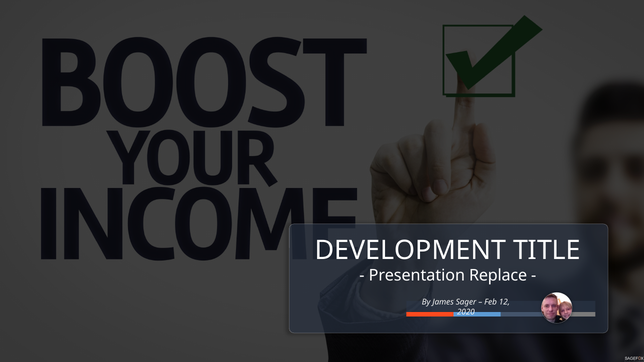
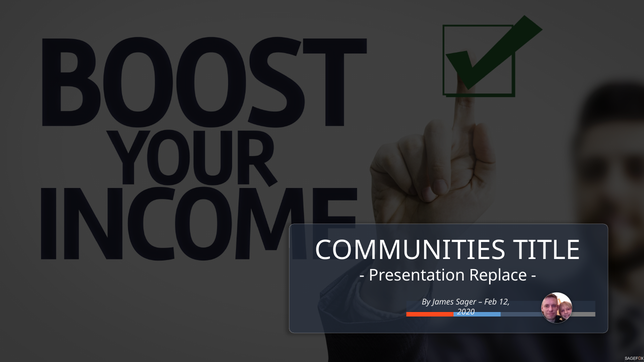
DEVELOPMENT: DEVELOPMENT -> COMMUNITIES
